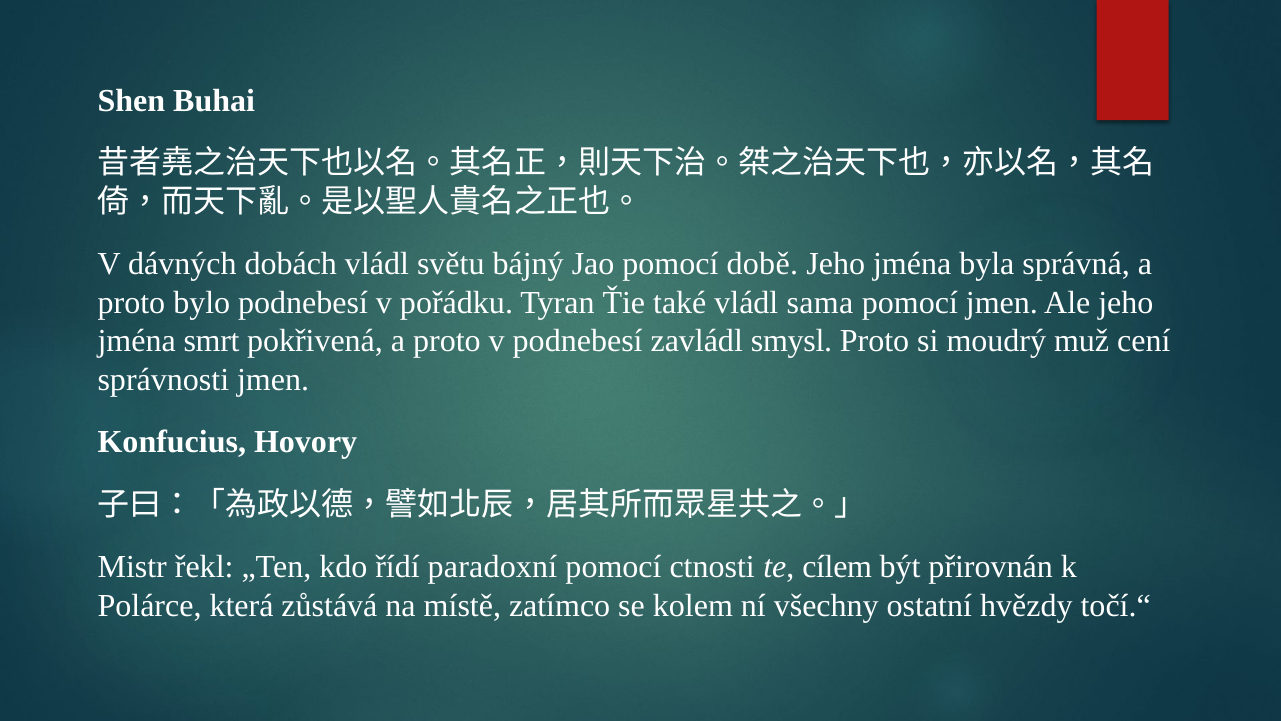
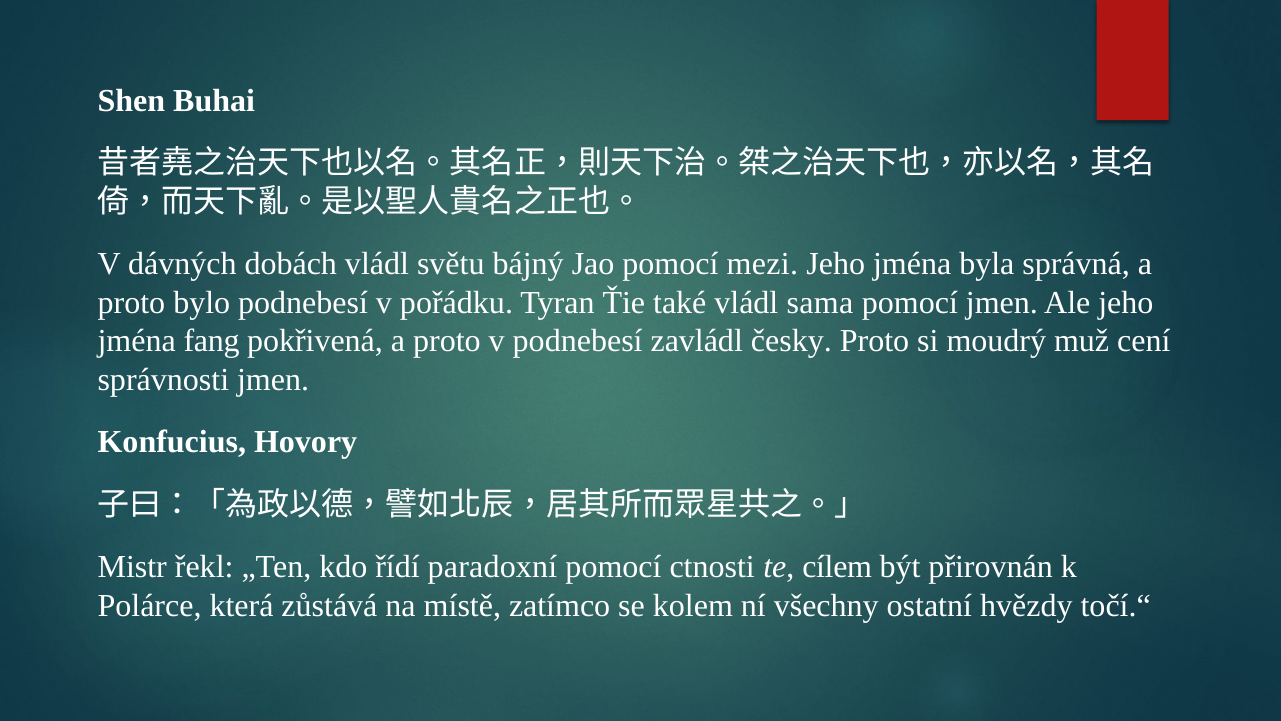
době: době -> mezi
smrt: smrt -> fang
smysl: smysl -> česky
